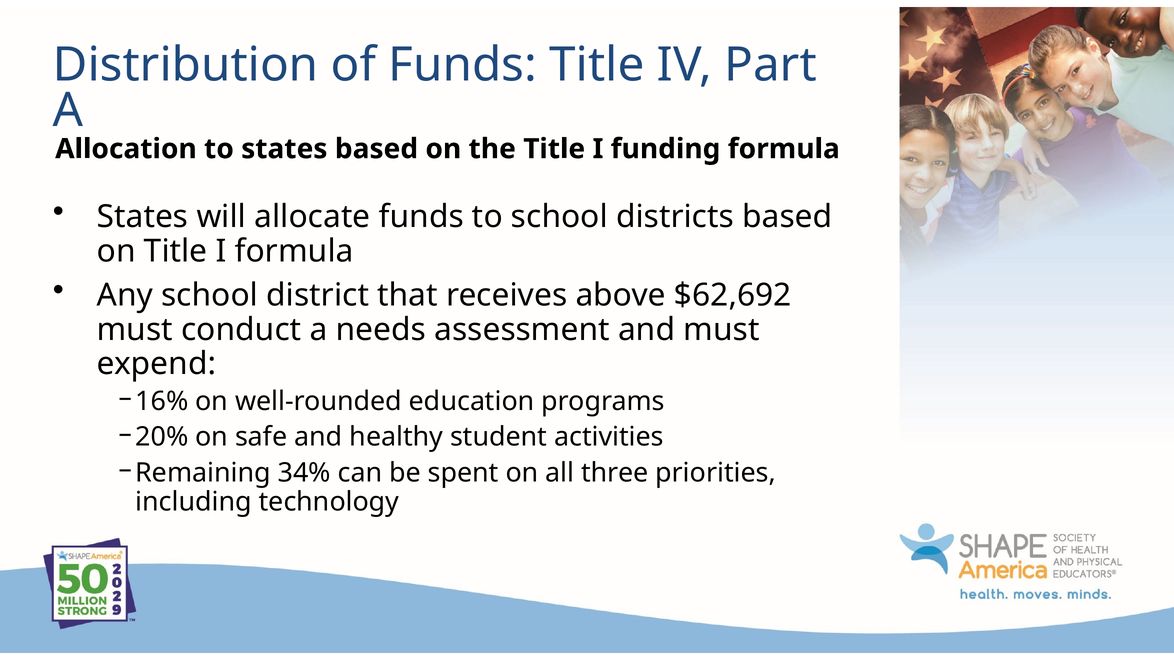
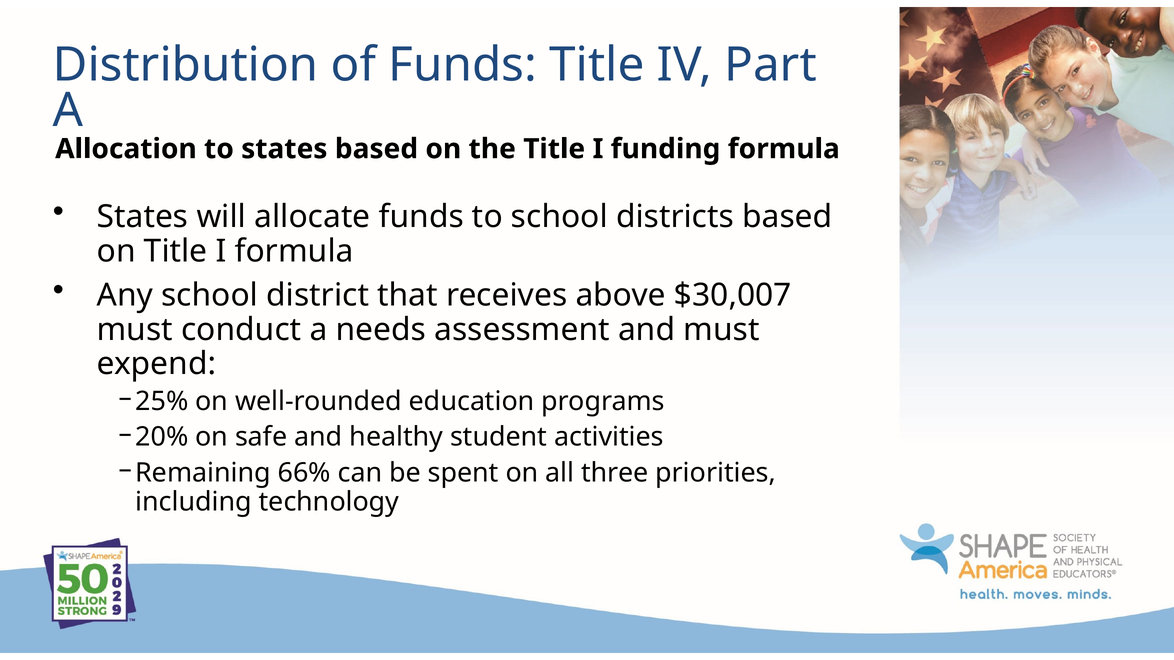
$62,692: $62,692 -> $30,007
16%: 16% -> 25%
34%: 34% -> 66%
